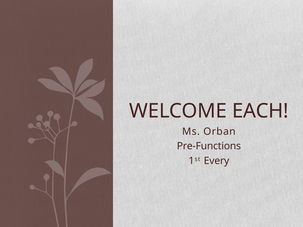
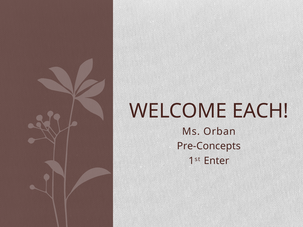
Pre-Functions: Pre-Functions -> Pre-Concepts
Every: Every -> Enter
